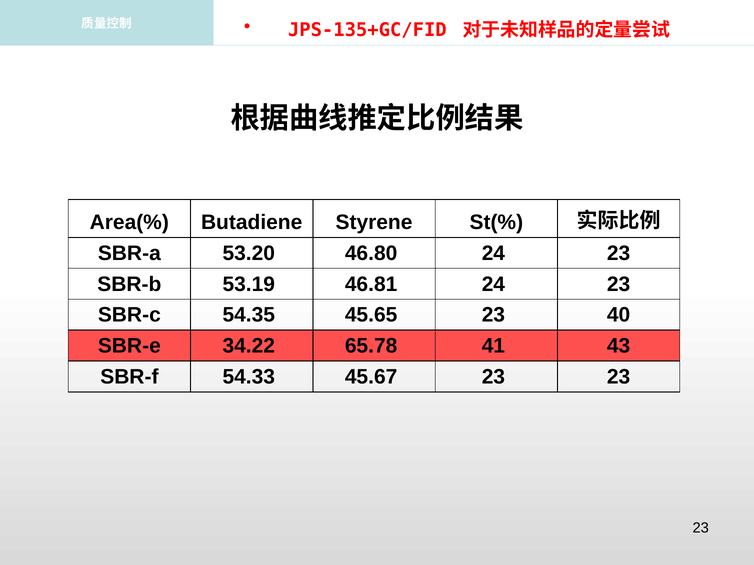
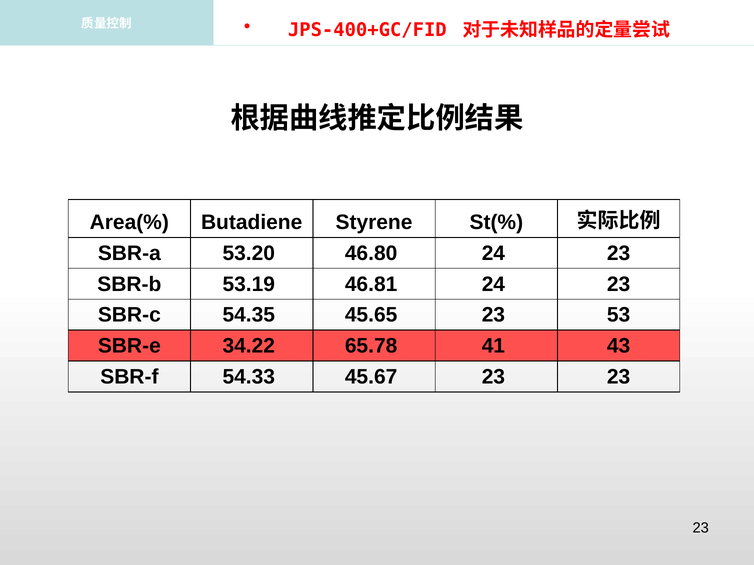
JPS-135+GC/FID: JPS-135+GC/FID -> JPS-400+GC/FID
40: 40 -> 53
